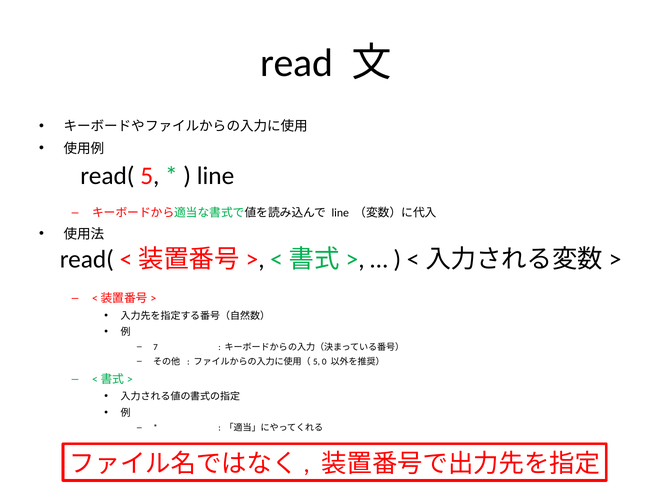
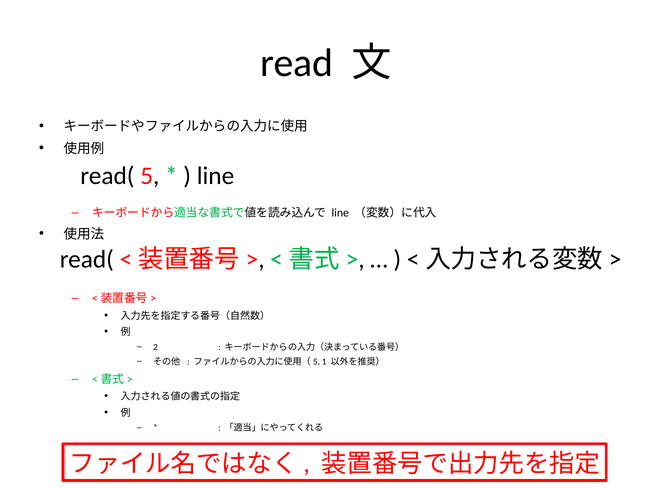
7: 7 -> 2
0: 0 -> 1
